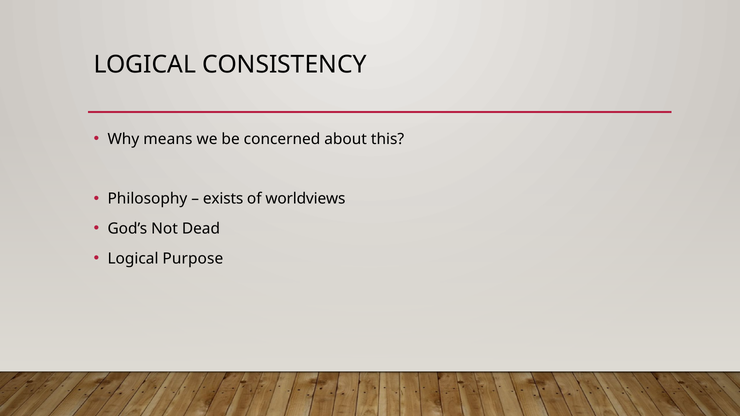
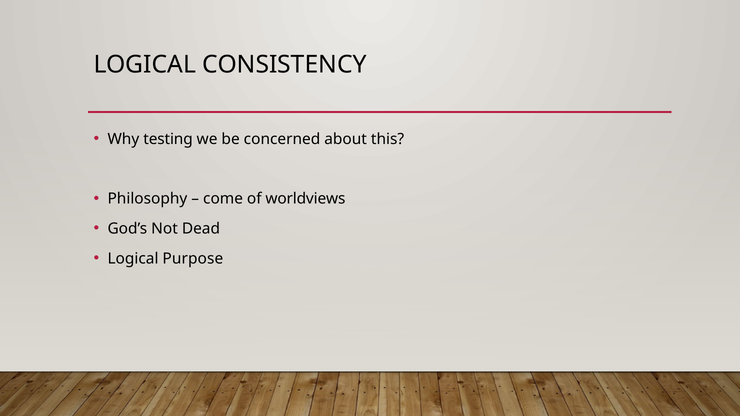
means: means -> testing
exists: exists -> come
